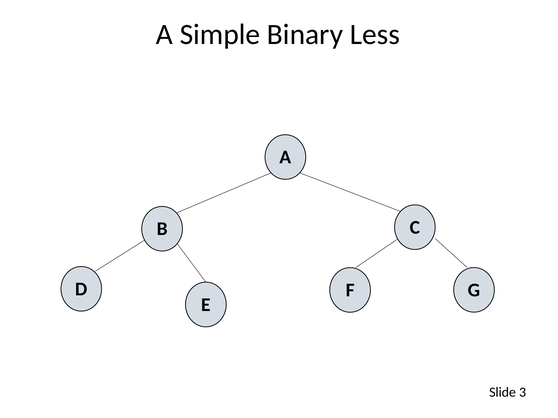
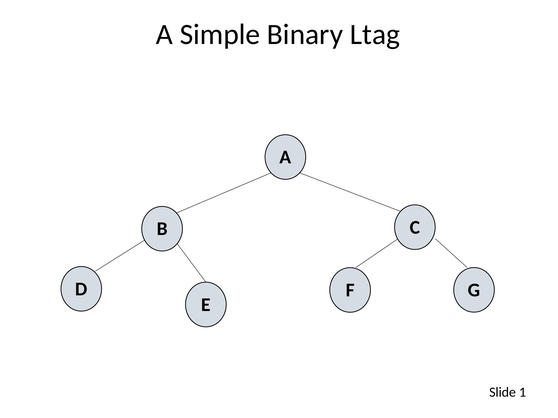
Less: Less -> Ltag
3: 3 -> 1
